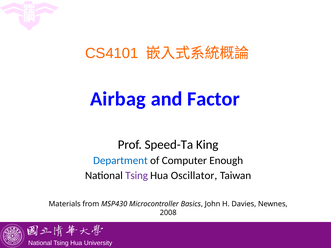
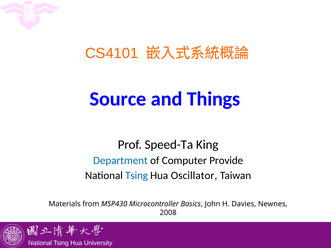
Airbag: Airbag -> Source
Factor: Factor -> Things
Enough: Enough -> Provide
Tsing at (137, 176) colour: purple -> blue
